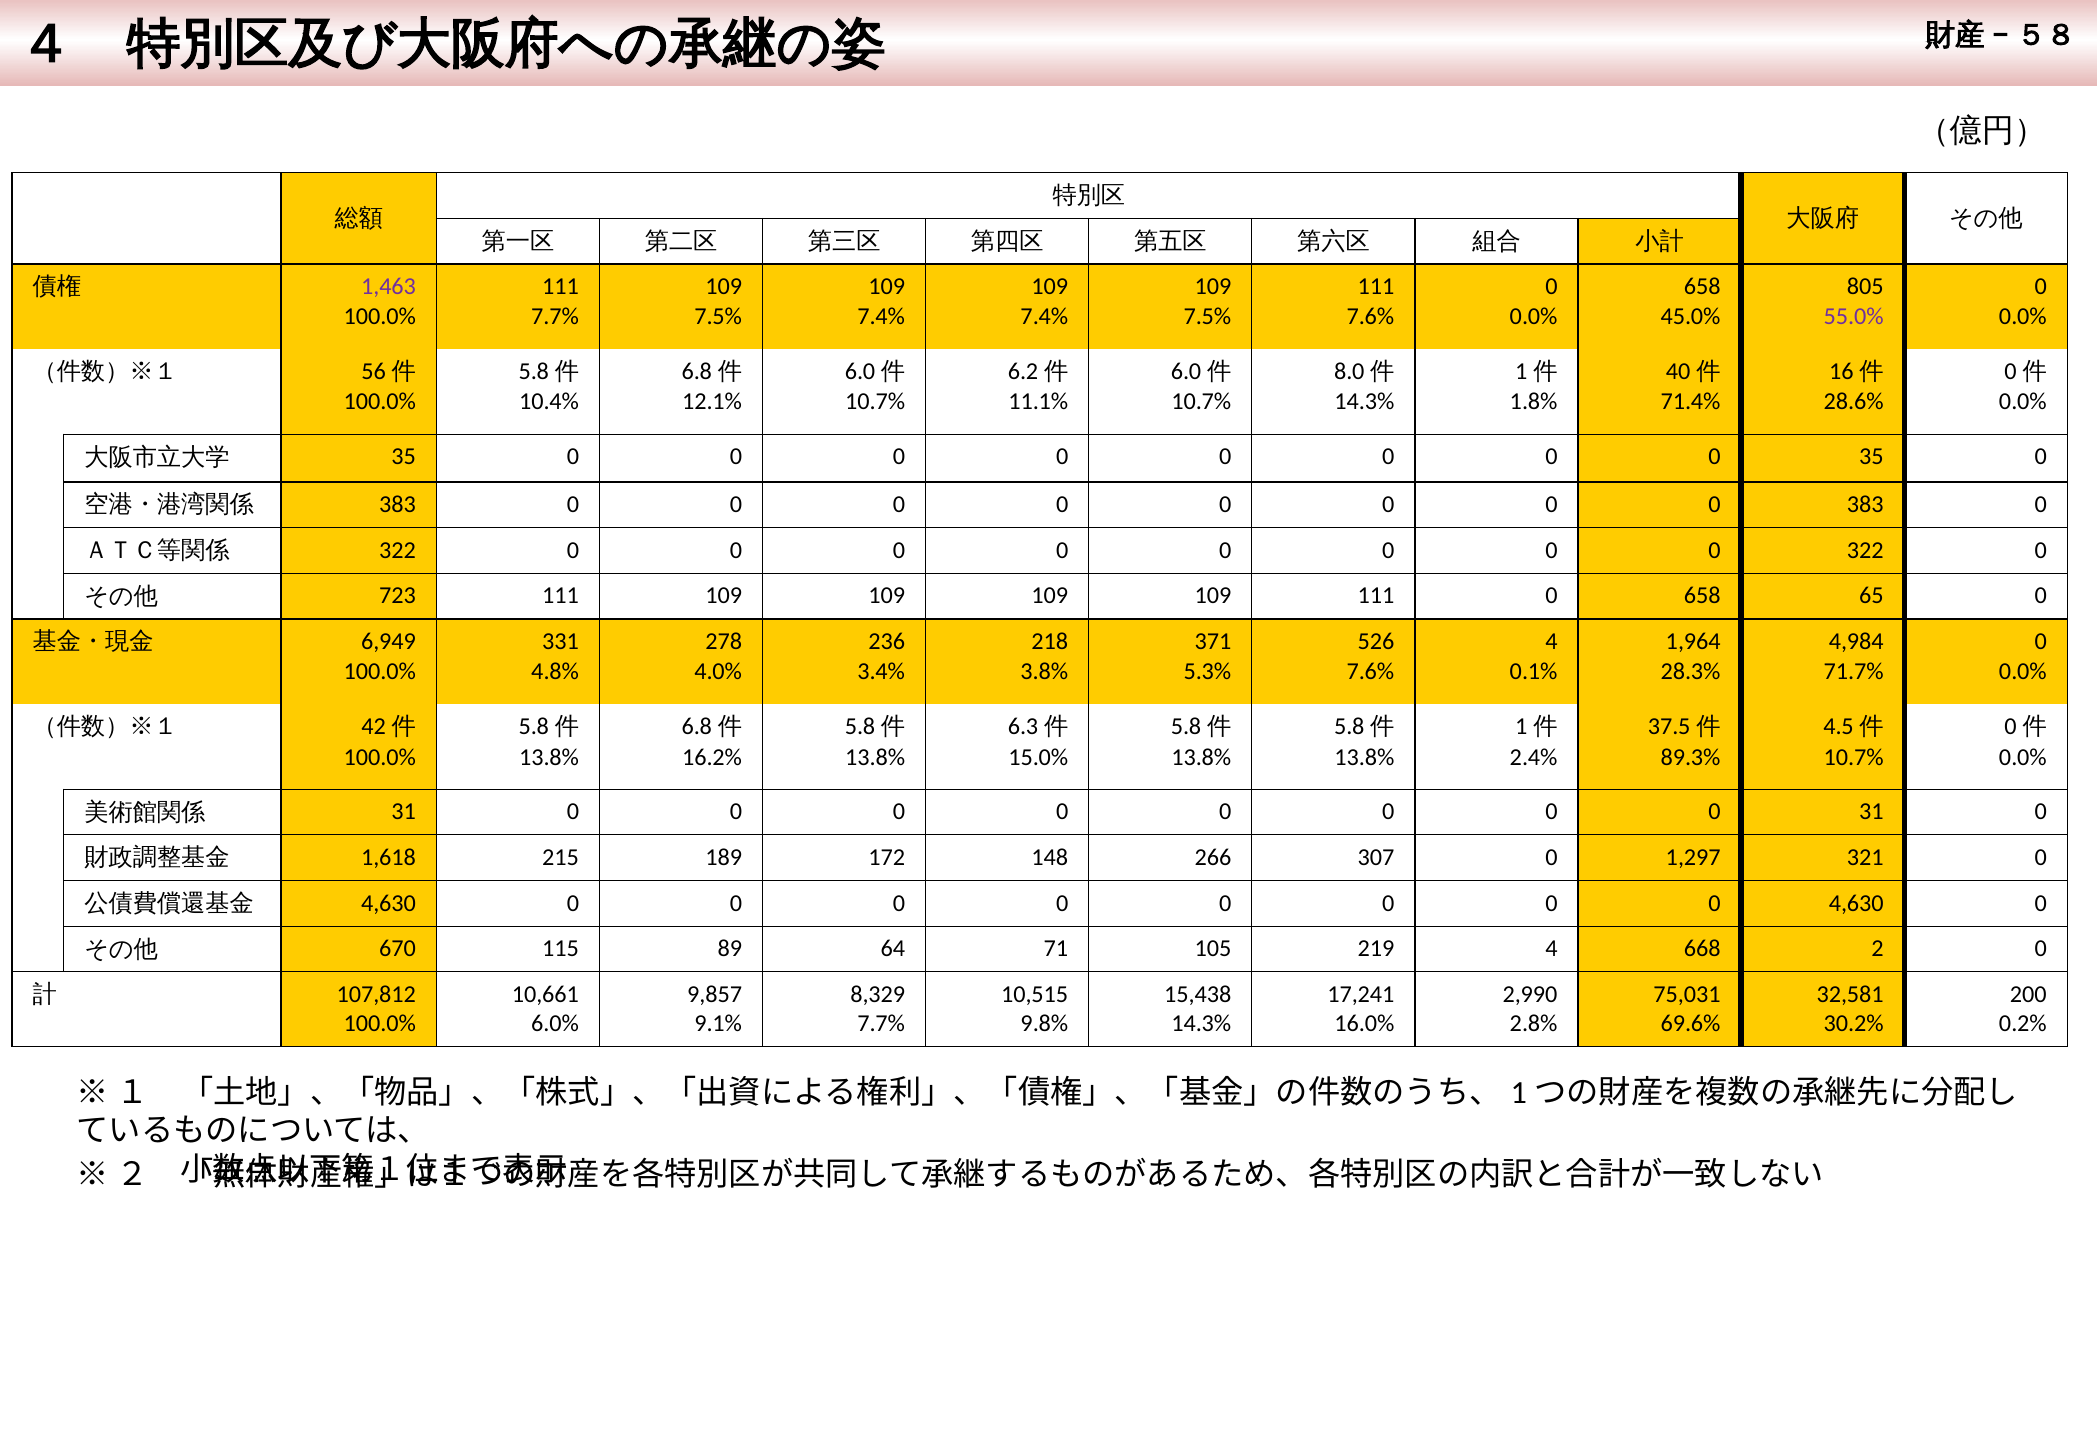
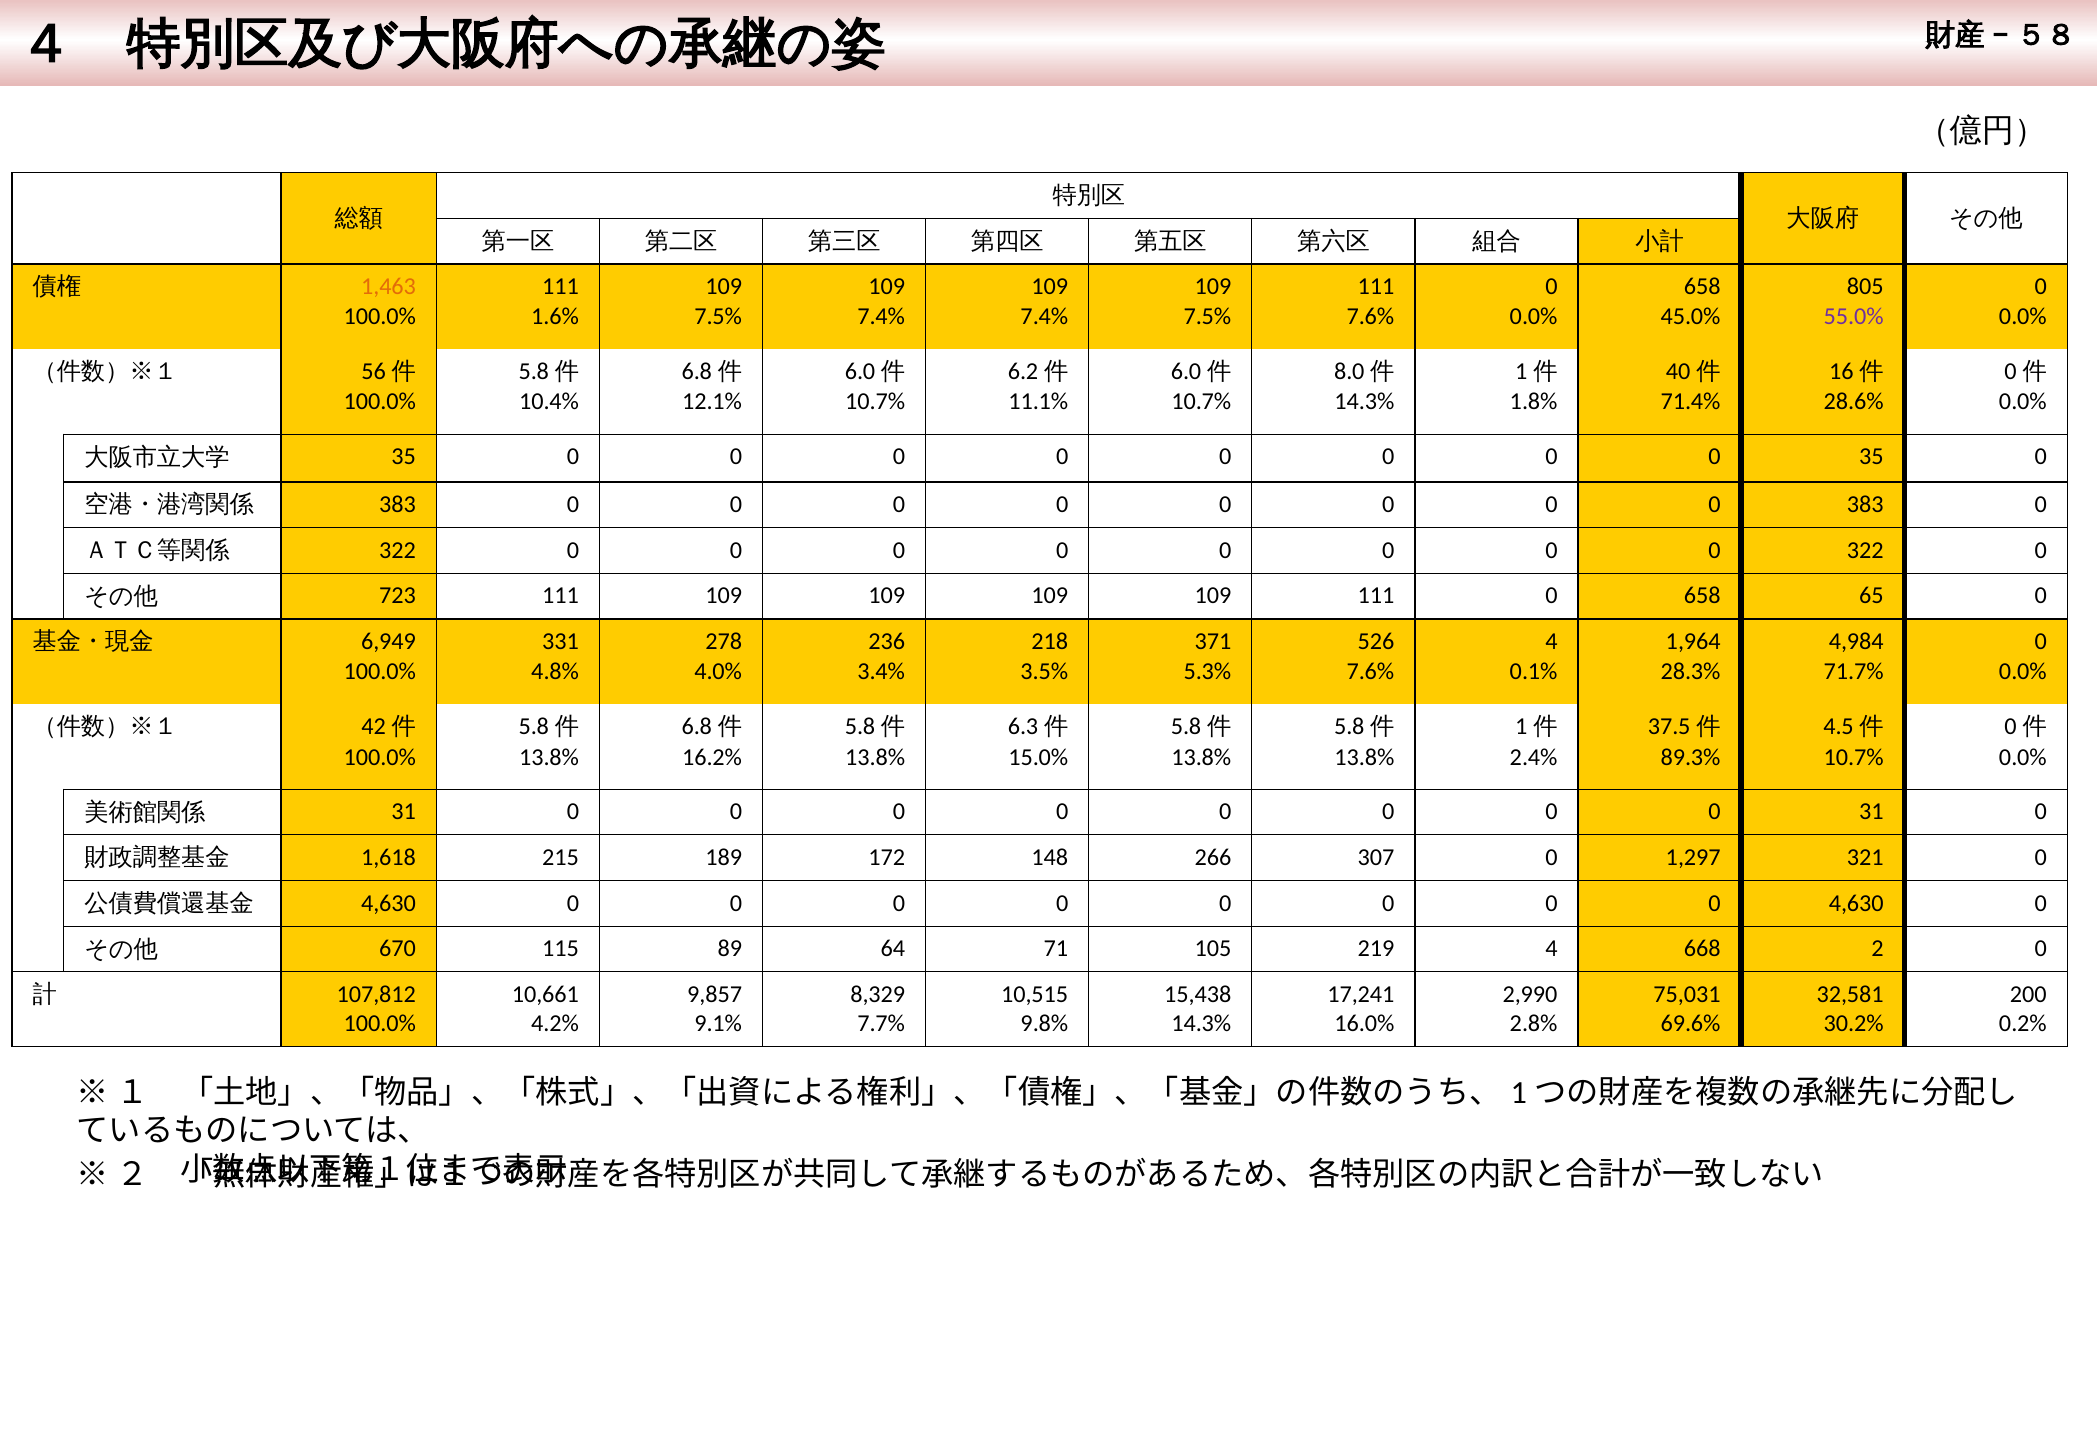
1,463 colour: purple -> orange
7.7% at (555, 316): 7.7% -> 1.6%
3.8%: 3.8% -> 3.5%
6.0%: 6.0% -> 4.2%
